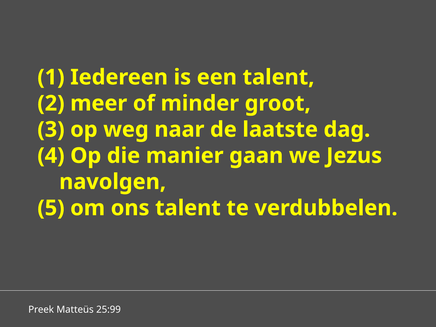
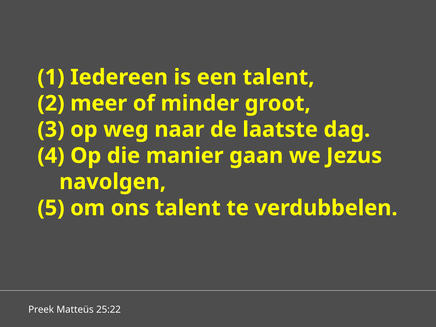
25:99: 25:99 -> 25:22
